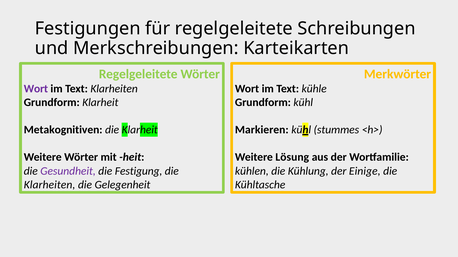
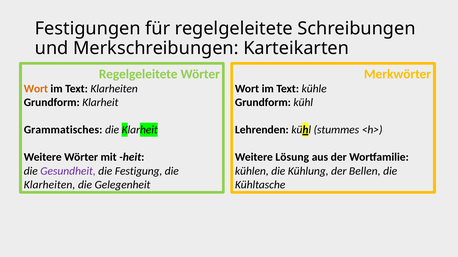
Wort at (36, 89) colour: purple -> orange
Metakognitiven: Metakognitiven -> Grammatisches
Markieren: Markieren -> Lehrenden
Einige: Einige -> Bellen
